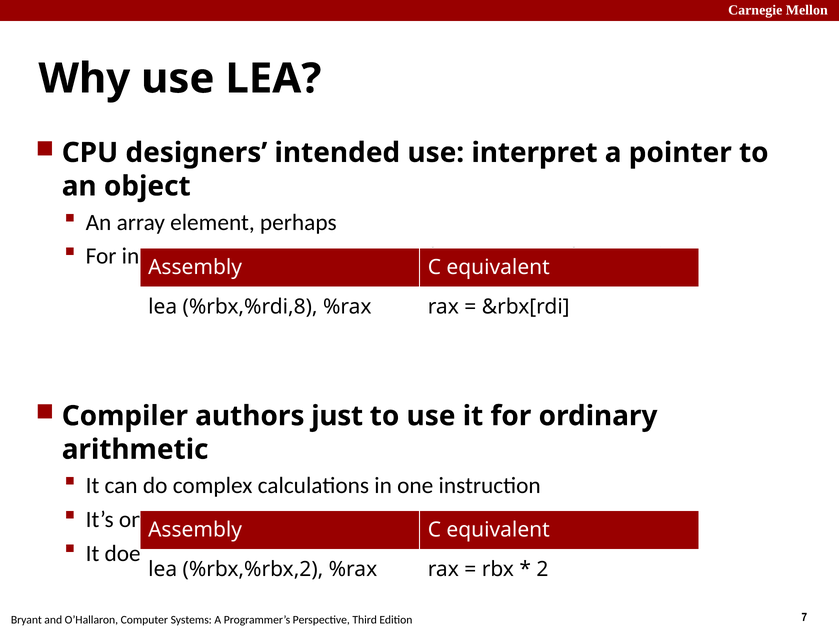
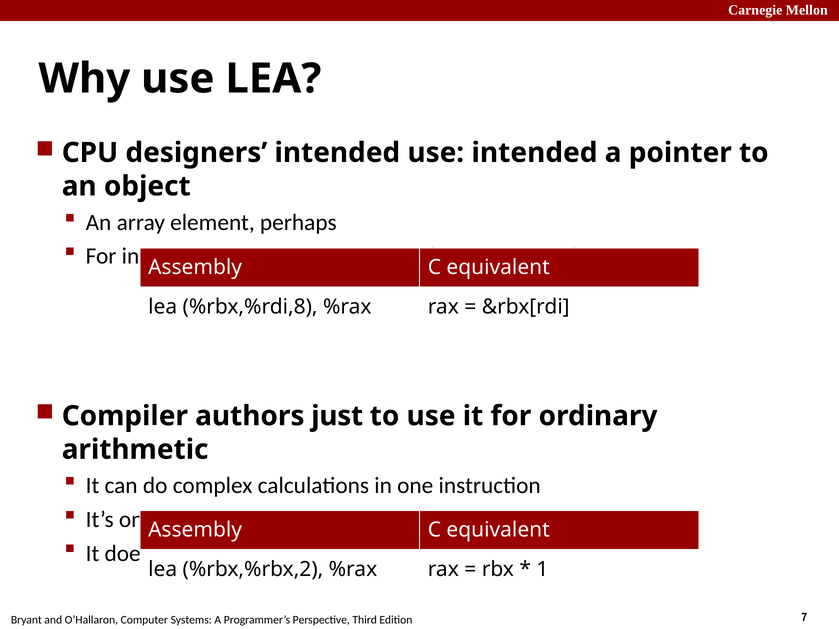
use interpret: interpret -> intended
2: 2 -> 1
